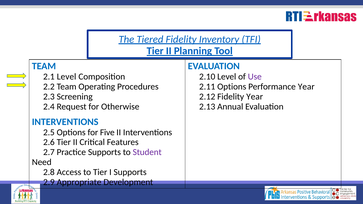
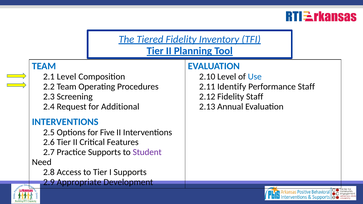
Use colour: purple -> blue
Options at (232, 87): Options -> Identify
Performance Year: Year -> Staff
Fidelity Year: Year -> Staff
Otherwise: Otherwise -> Additional
